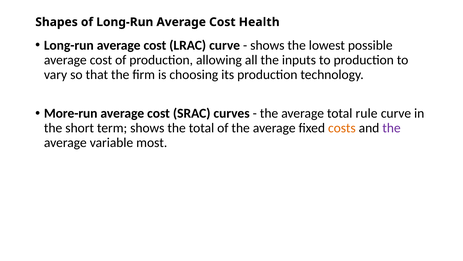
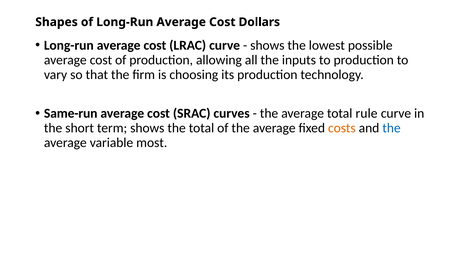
Health: Health -> Dollars
More-run: More-run -> Same-run
the at (392, 128) colour: purple -> blue
